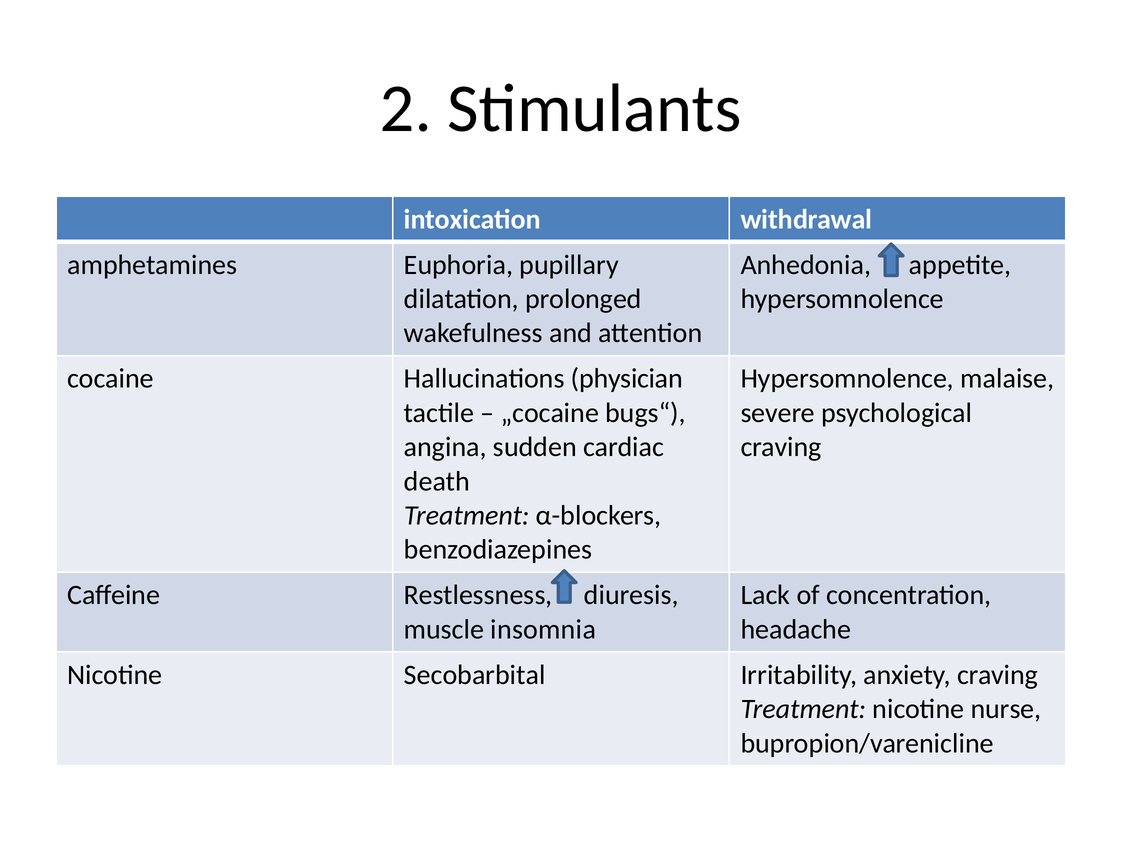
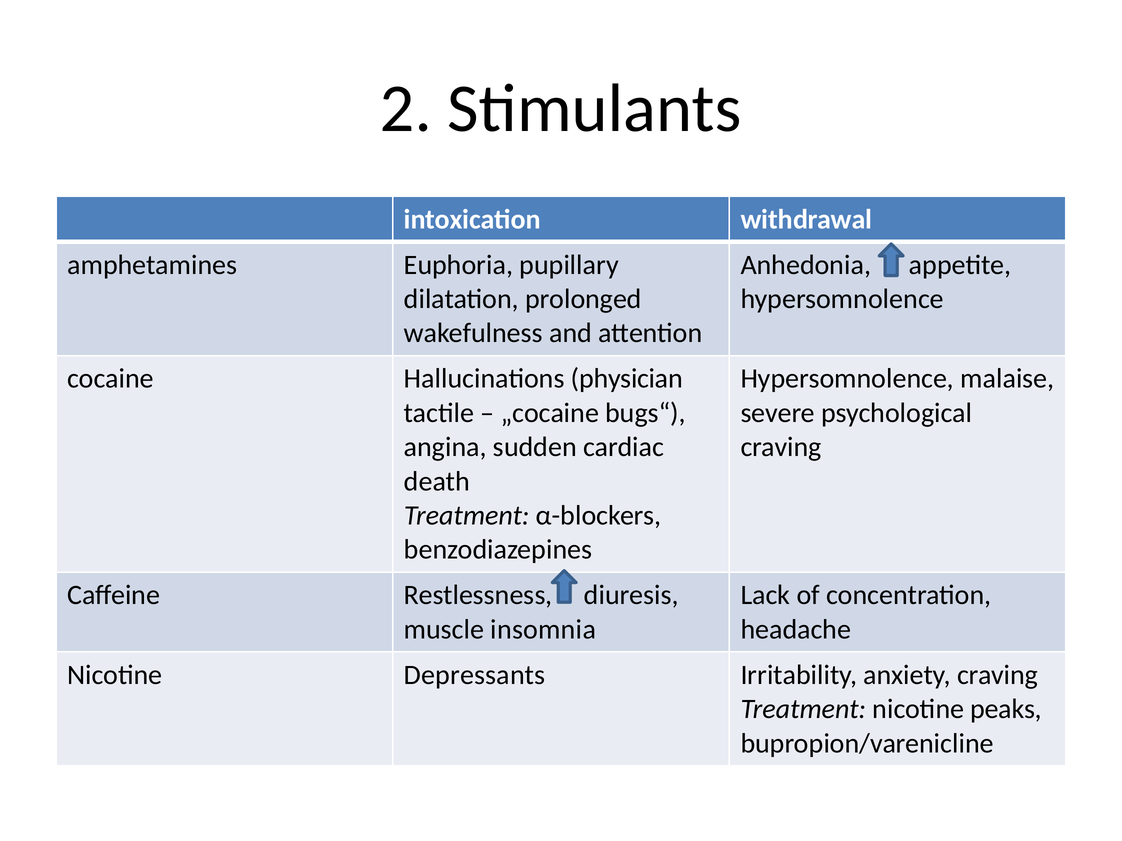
Secobarbital: Secobarbital -> Depressants
nurse: nurse -> peaks
